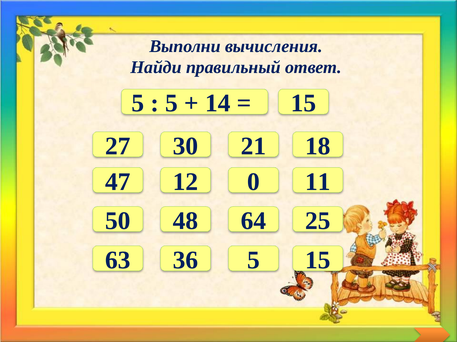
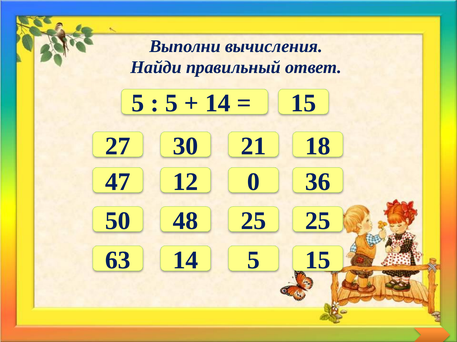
11: 11 -> 36
48 64: 64 -> 25
63 36: 36 -> 14
